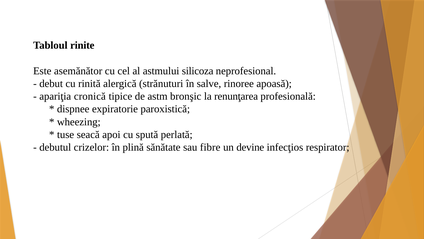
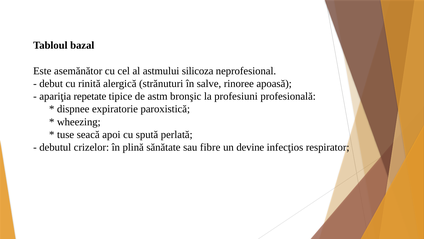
rinite: rinite -> bazal
cronică: cronică -> repetate
renunţarea: renunţarea -> profesiuni
